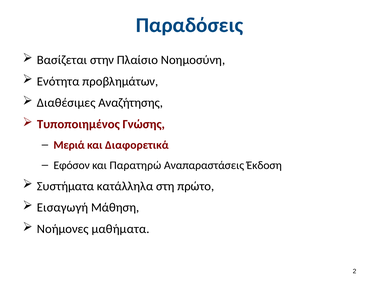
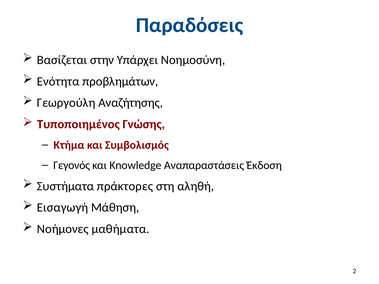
Πλαίσιο: Πλαίσιο -> Υπάρχει
Διαθέσιμες: Διαθέσιμες -> Γεωργούλη
Μεριά: Μεριά -> Κτήμα
Διαφορετικά: Διαφορετικά -> Συμβολισμός
Εφόσον: Εφόσον -> Γεγονός
Παρατηρώ: Παρατηρώ -> Knowledge
κατάλληλα: κατάλληλα -> πράκτορες
πρώτο: πρώτο -> αληθή
